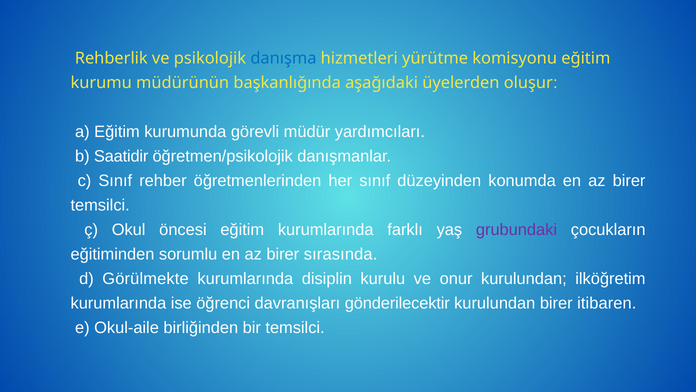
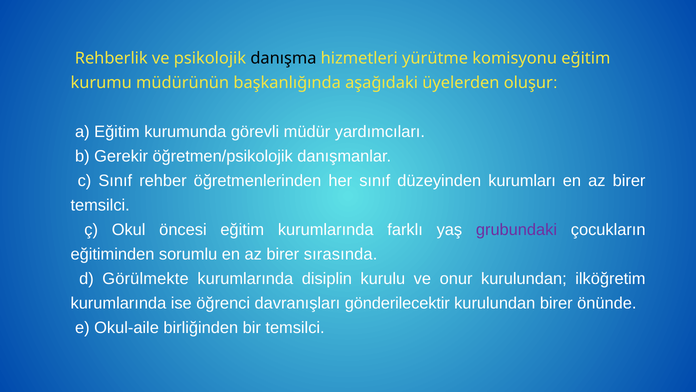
danışma colour: blue -> black
Saatidir: Saatidir -> Gerekir
konumda: konumda -> kurumları
itibaren: itibaren -> önünde
